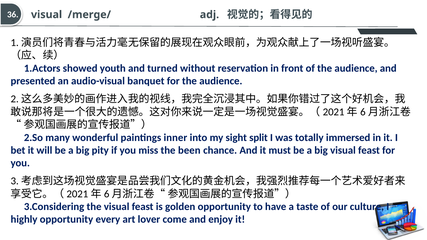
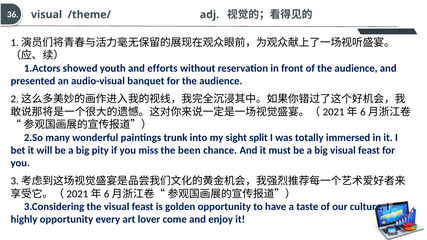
/merge/: /merge/ -> /theme/
turned: turned -> efforts
inner: inner -> trunk
